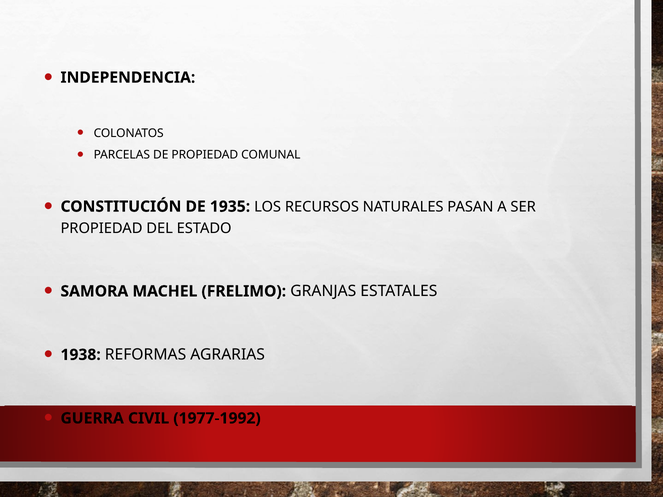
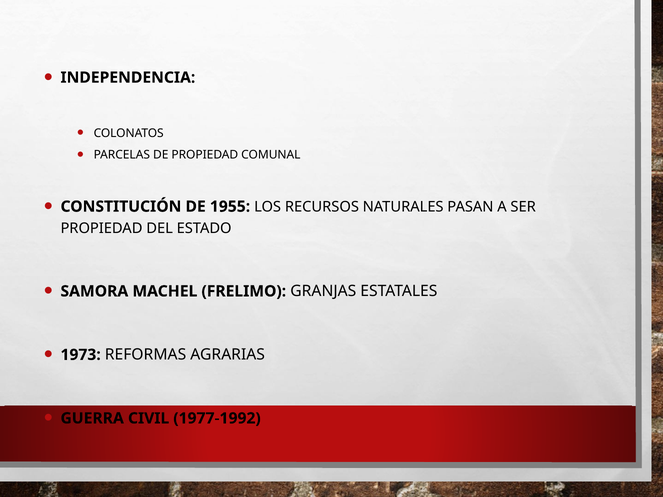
1935: 1935 -> 1955
1938: 1938 -> 1973
